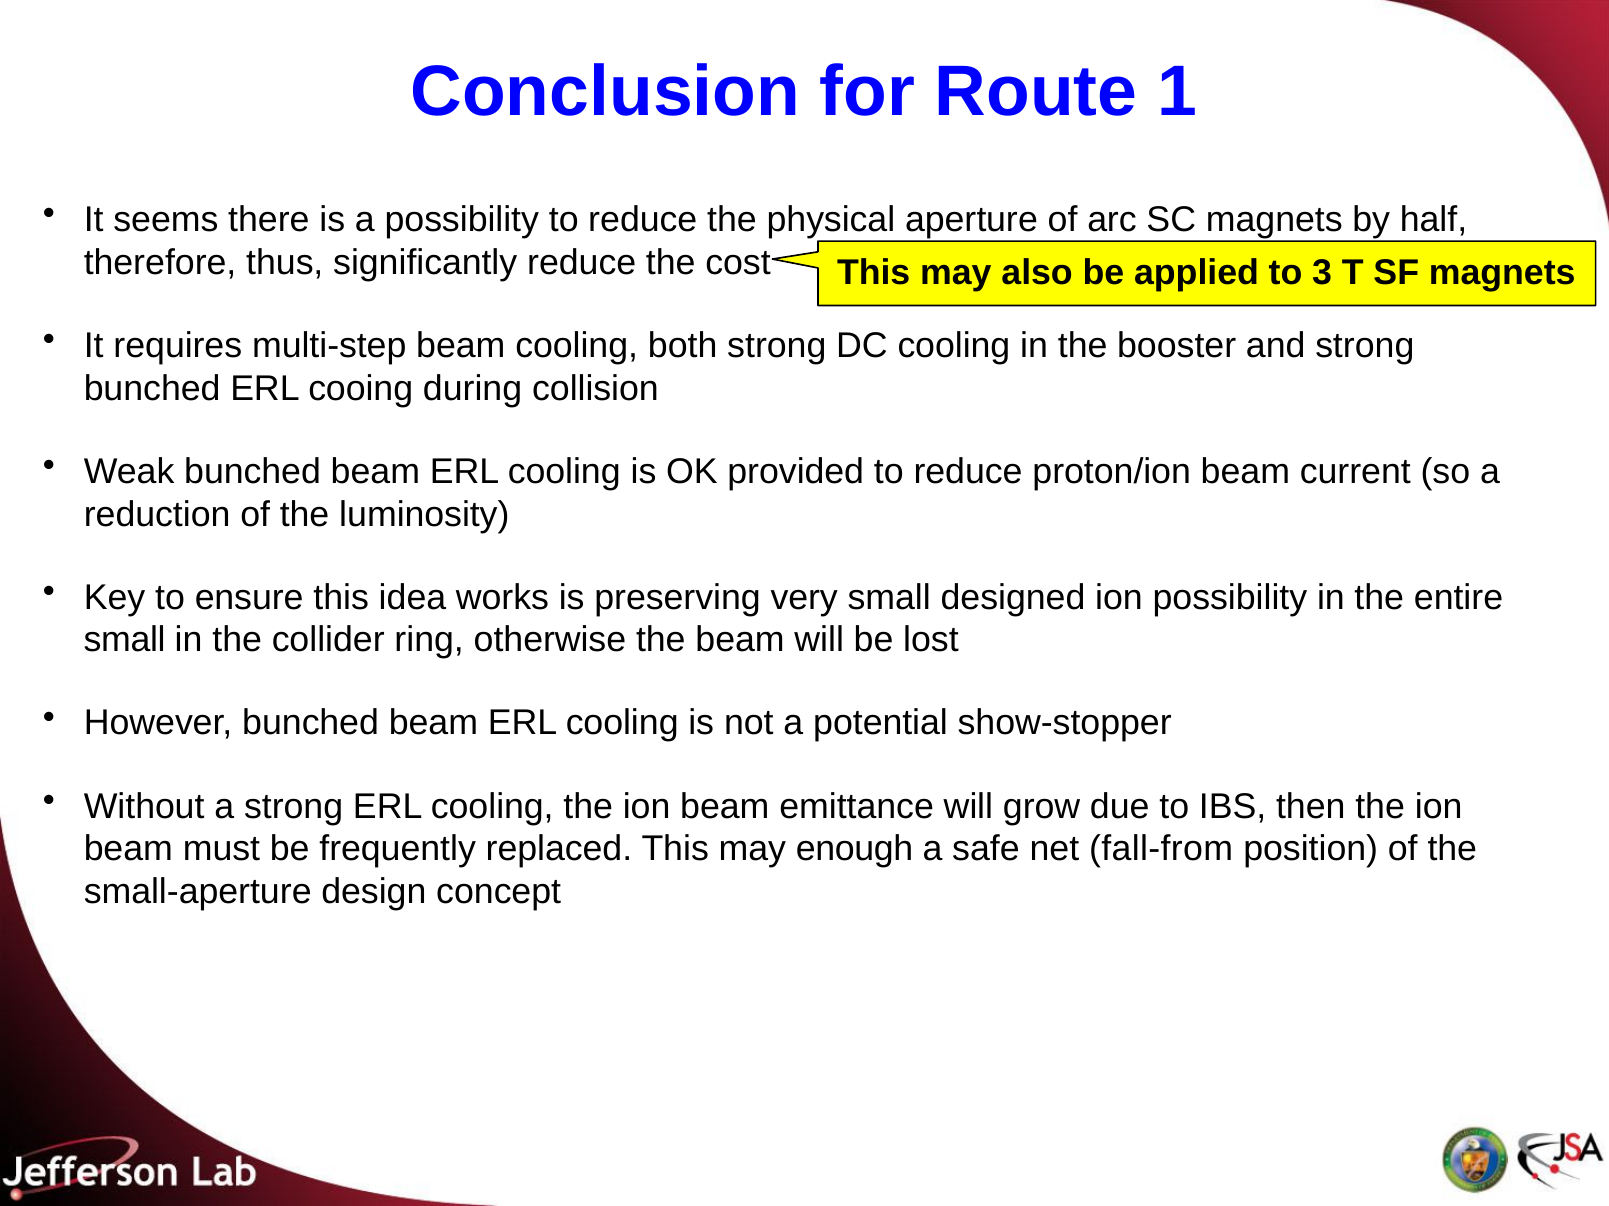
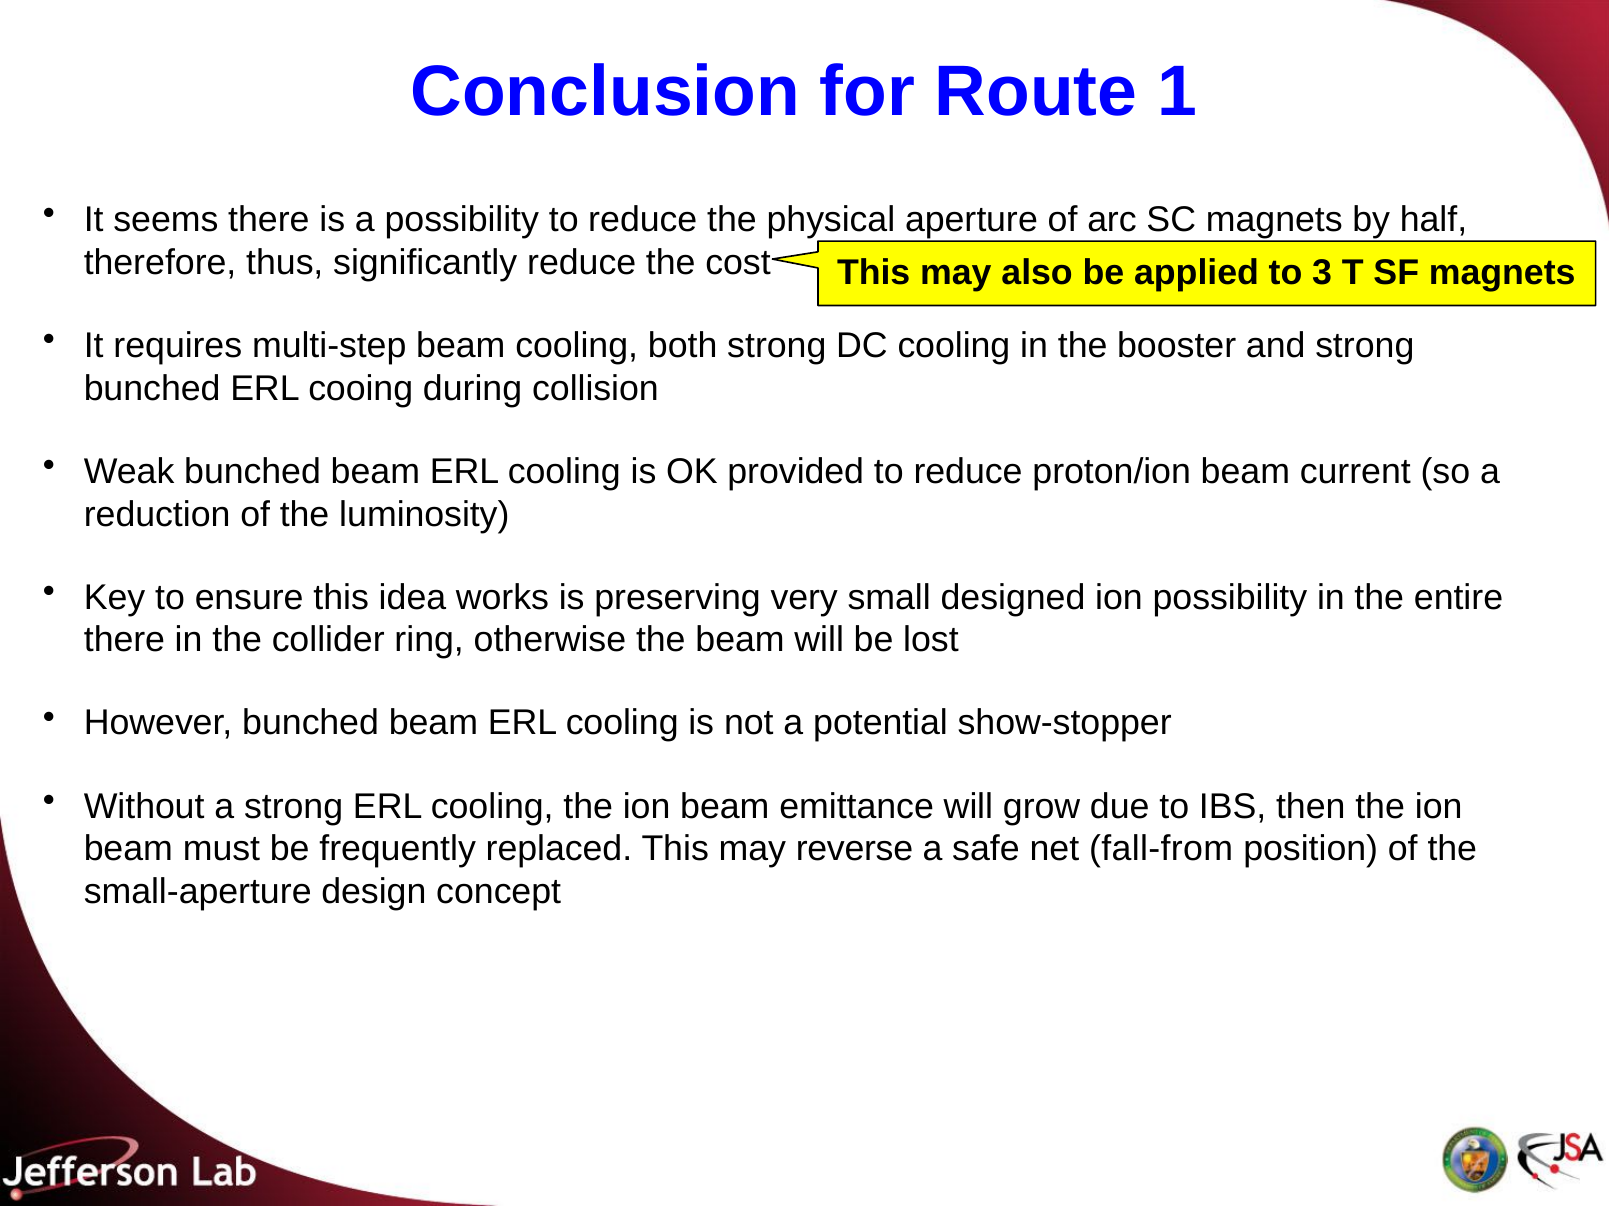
small at (125, 641): small -> there
enough: enough -> reverse
